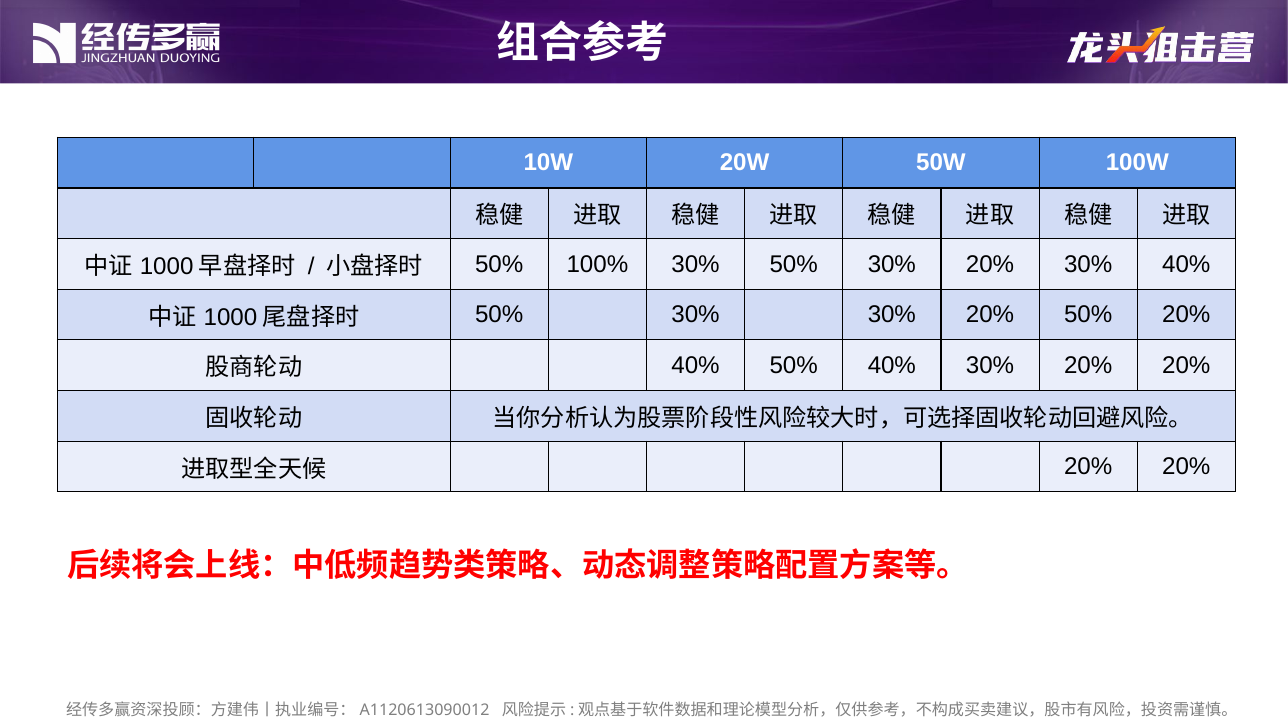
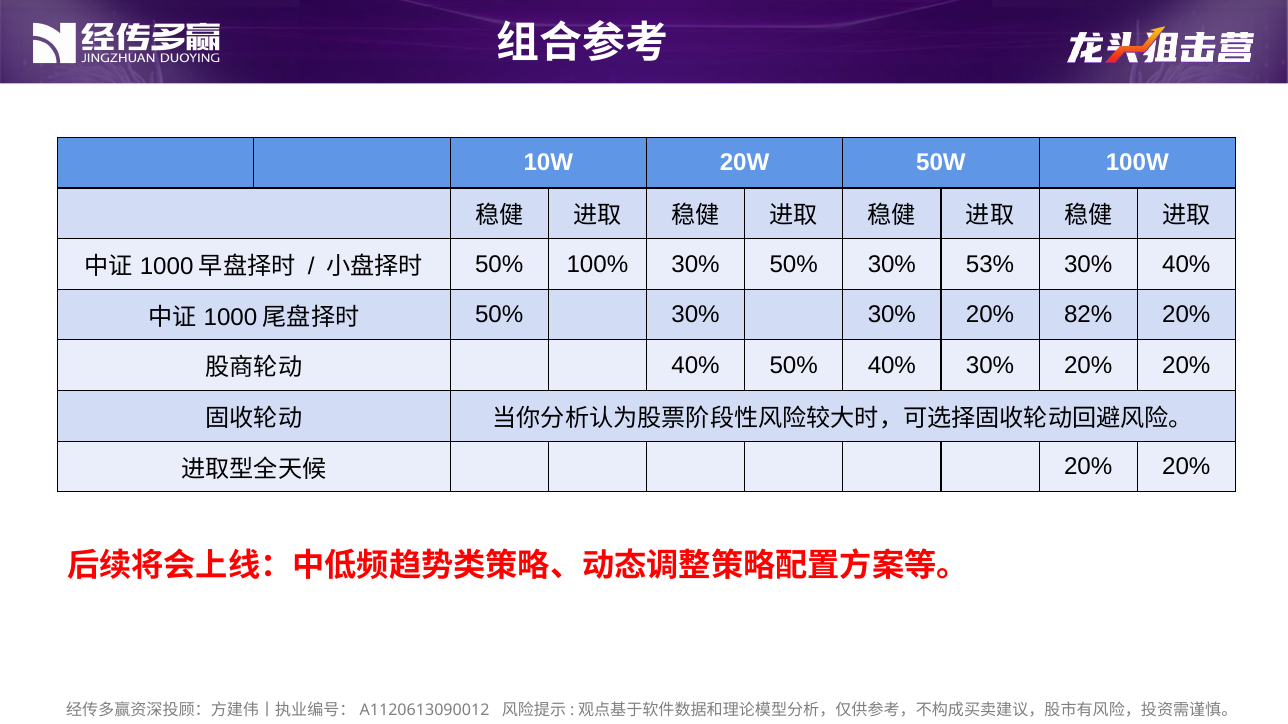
50% 30% 20%: 20% -> 53%
20% 50%: 50% -> 82%
